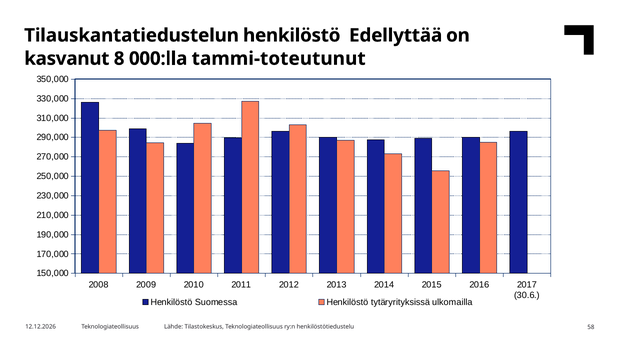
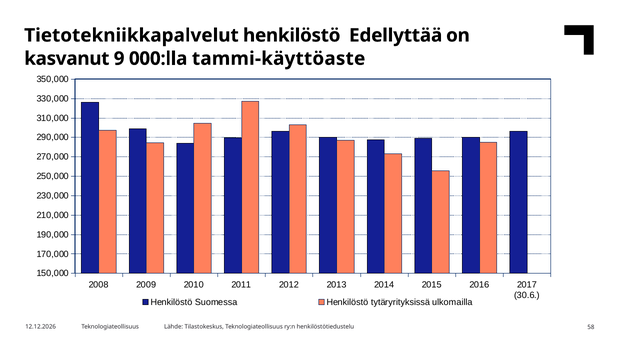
Tilauskantatiedustelun: Tilauskantatiedustelun -> Tietotekniikkapalvelut
8: 8 -> 9
tammi-toteutunut: tammi-toteutunut -> tammi-käyttöaste
